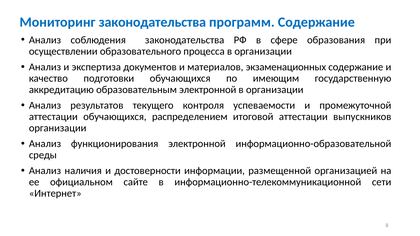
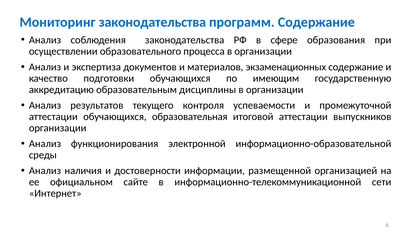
образовательным электронной: электронной -> дисциплины
распределением: распределением -> образовательная
